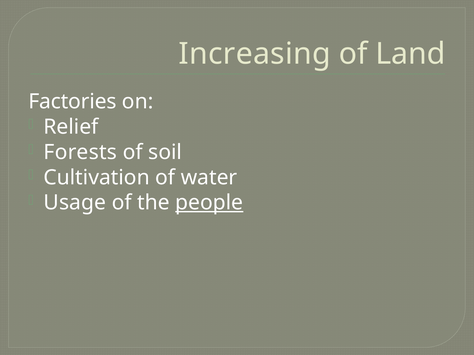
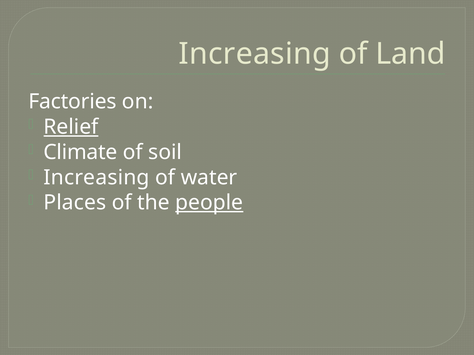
Relief underline: none -> present
Forests: Forests -> Climate
Cultivation at (97, 178): Cultivation -> Increasing
Usage: Usage -> Places
